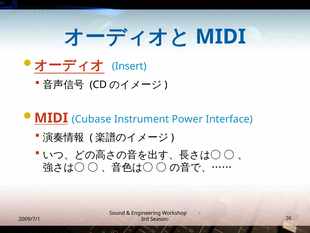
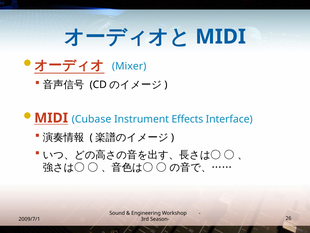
Insert: Insert -> Mixer
Power: Power -> Effects
